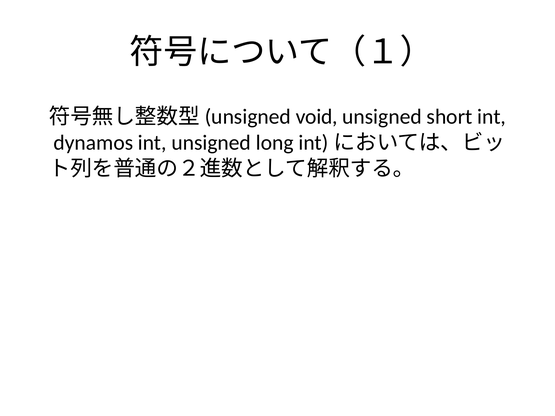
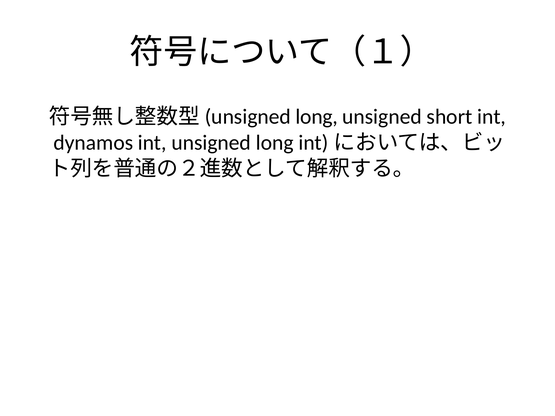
void at (317, 117): void -> long
